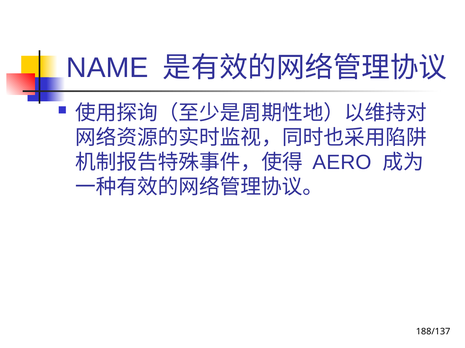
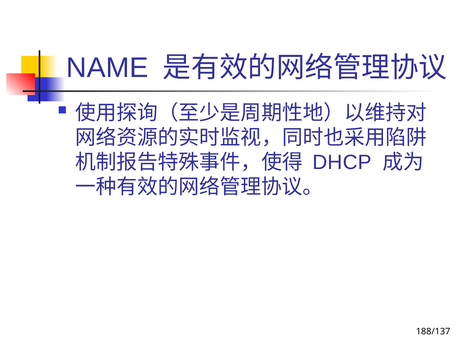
AERO: AERO -> DHCP
